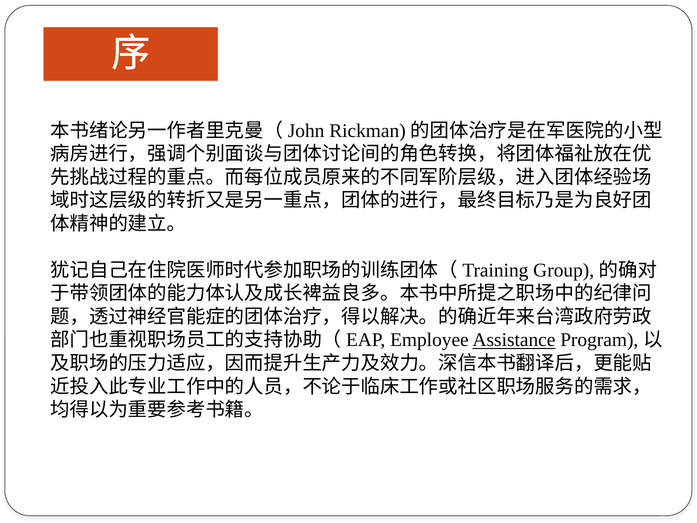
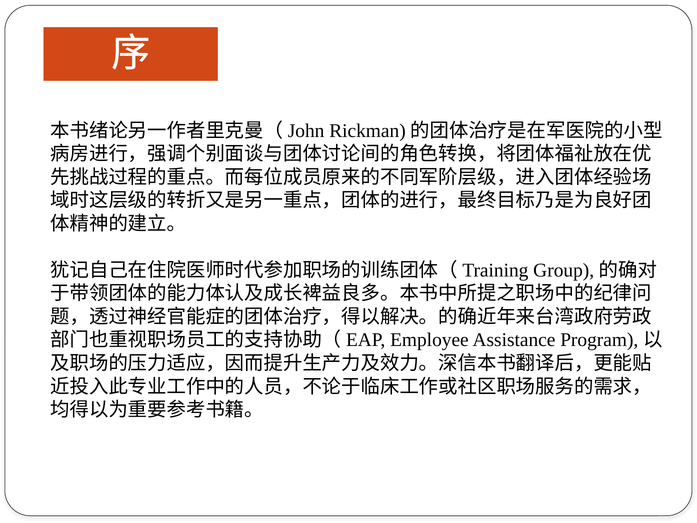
Assistance underline: present -> none
